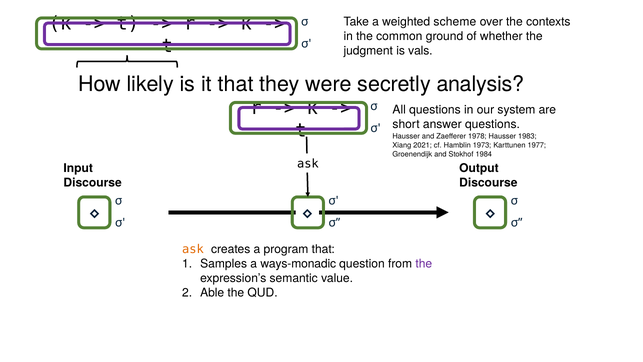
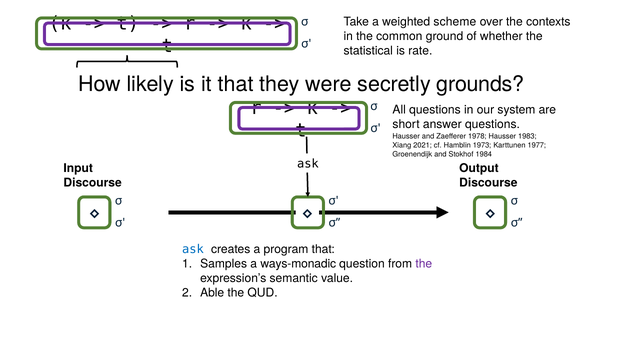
judgment: judgment -> statistical
vals: vals -> rate
analysis: analysis -> grounds
ask at (193, 249) colour: orange -> blue
